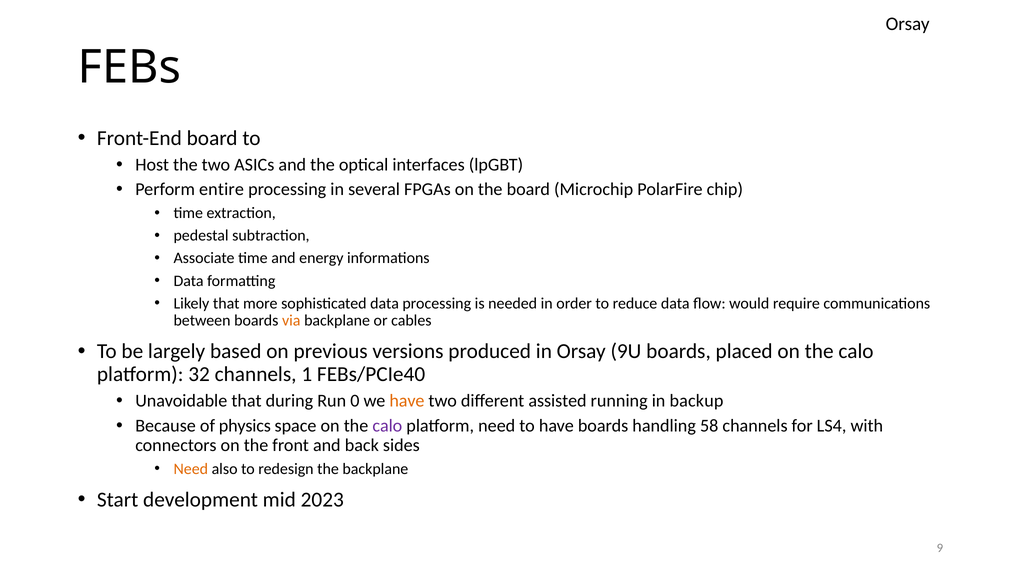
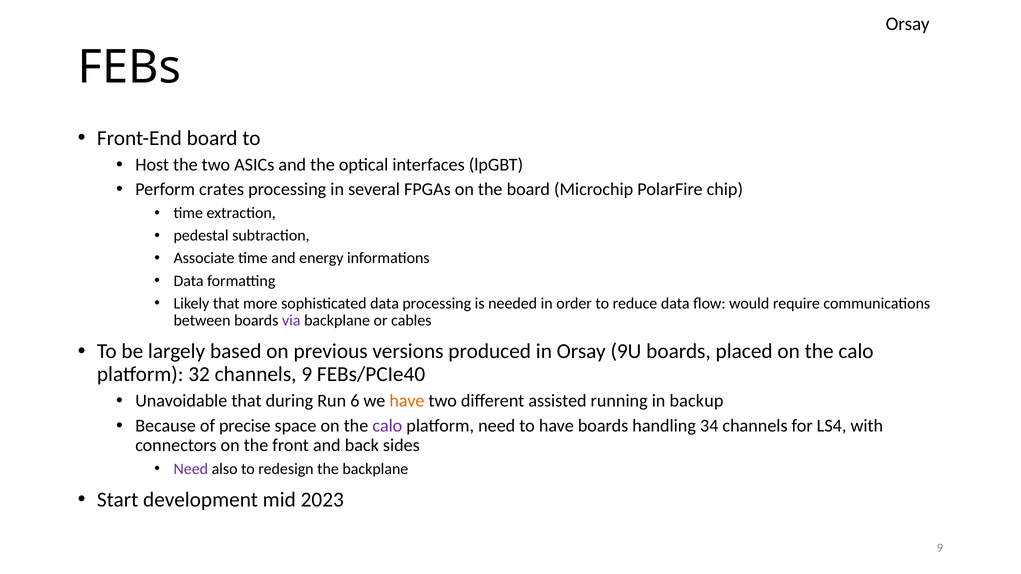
entire: entire -> crates
via colour: orange -> purple
channels 1: 1 -> 9
0: 0 -> 6
physics: physics -> precise
58: 58 -> 34
Need at (191, 469) colour: orange -> purple
